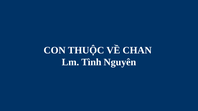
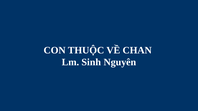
Tình: Tình -> Sinh
